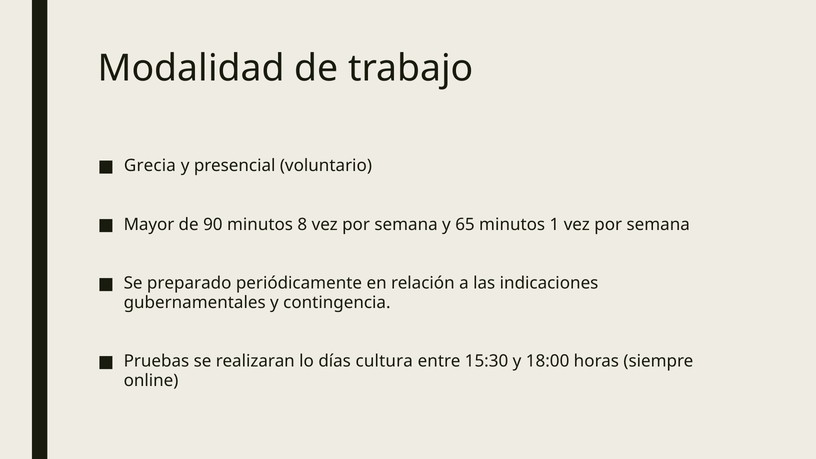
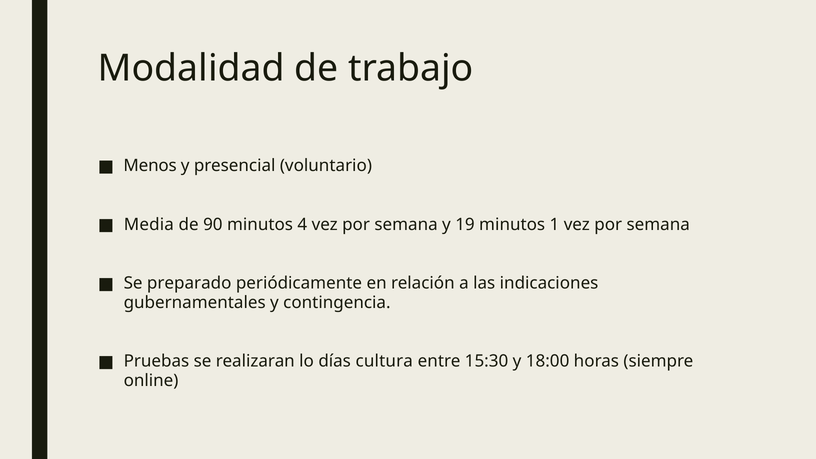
Grecia: Grecia -> Menos
Mayor: Mayor -> Media
8: 8 -> 4
65: 65 -> 19
